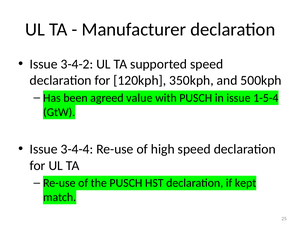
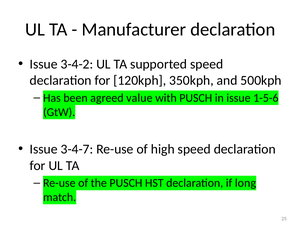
1-5-4: 1-5-4 -> 1-5-6
3-4-4: 3-4-4 -> 3-4-7
kept: kept -> long
